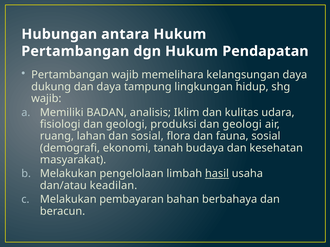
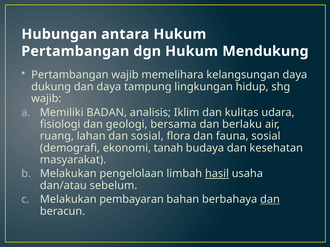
Pendapatan: Pendapatan -> Mendukung
produksi: produksi -> bersama
geologi at (242, 124): geologi -> berlaku
keadilan: keadilan -> sebelum
dan at (270, 200) underline: none -> present
